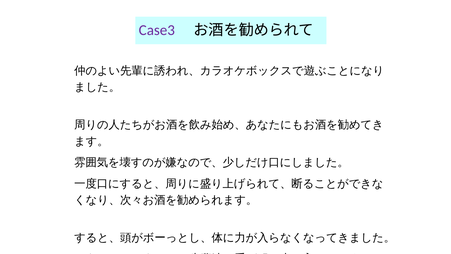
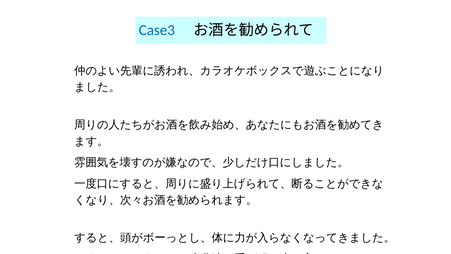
Case3 colour: purple -> blue
